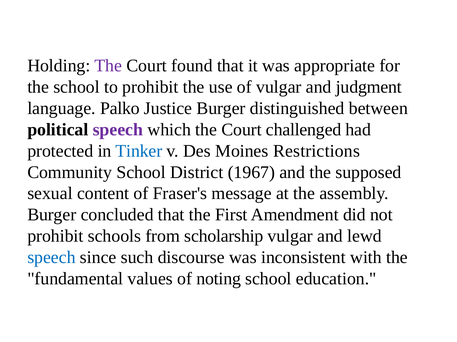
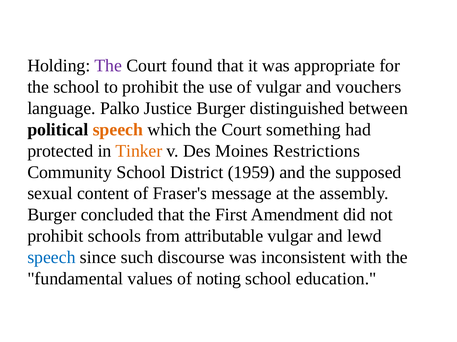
judgment: judgment -> vouchers
speech at (118, 130) colour: purple -> orange
challenged: challenged -> something
Tinker colour: blue -> orange
1967: 1967 -> 1959
scholarship: scholarship -> attributable
